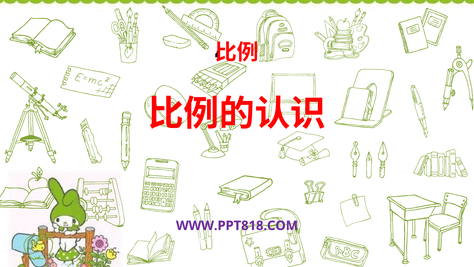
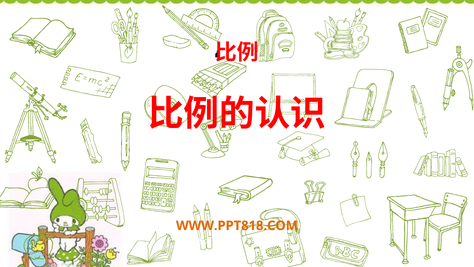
WWW.PPT818.COM colour: purple -> orange
